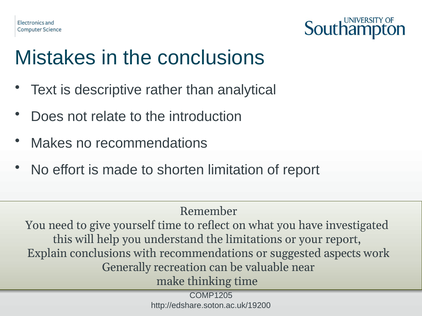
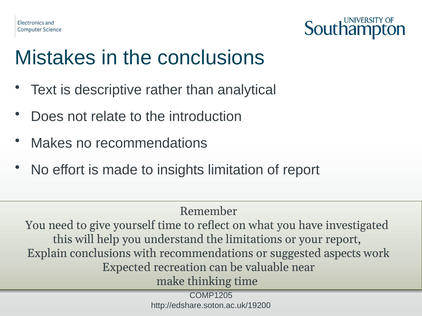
shorten: shorten -> insights
Generally: Generally -> Expected
